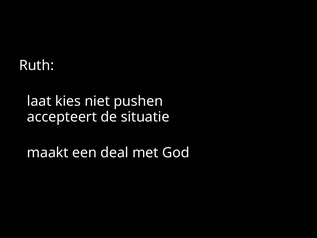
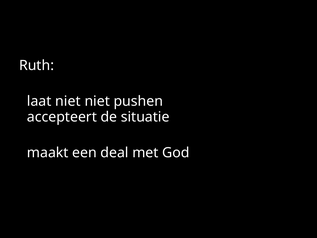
laat kies: kies -> niet
